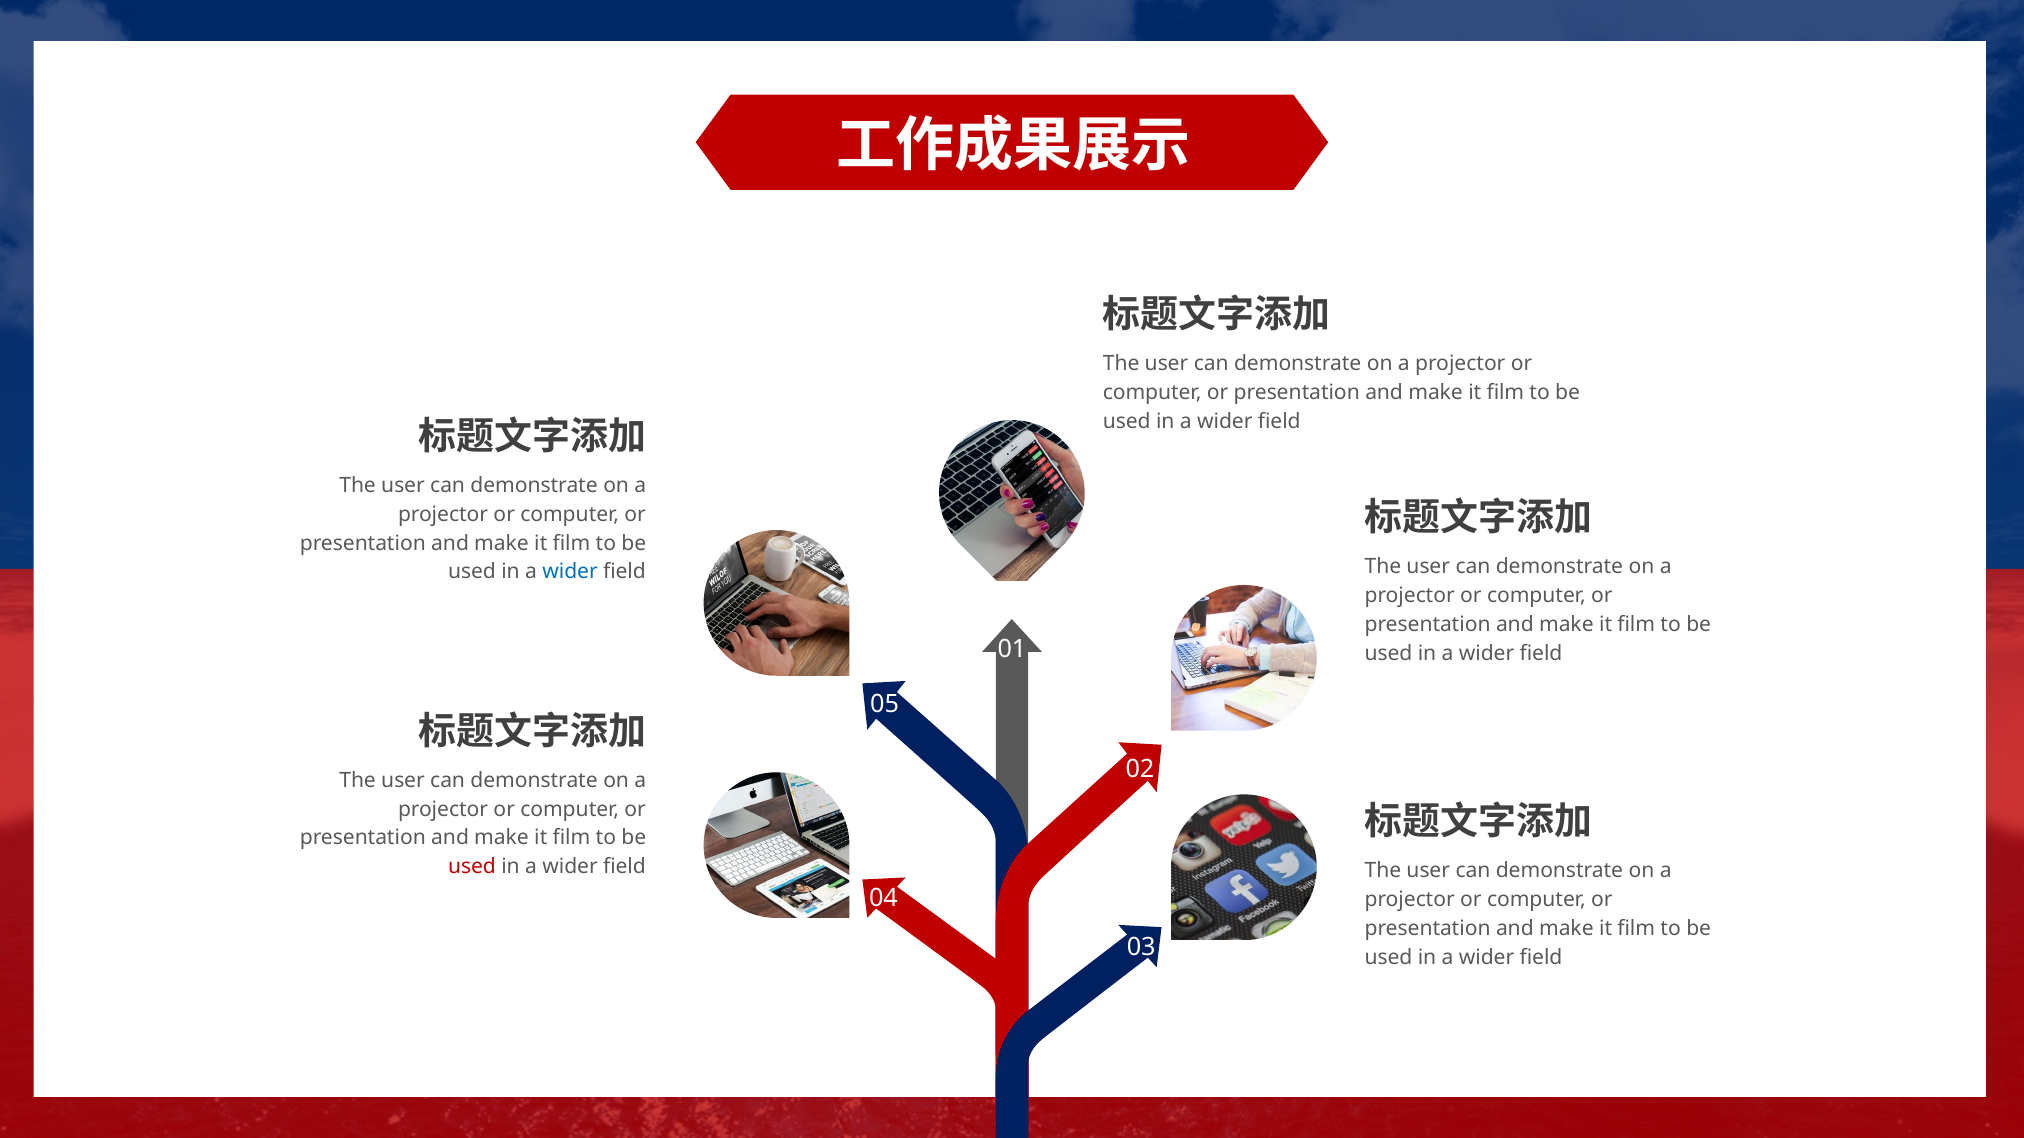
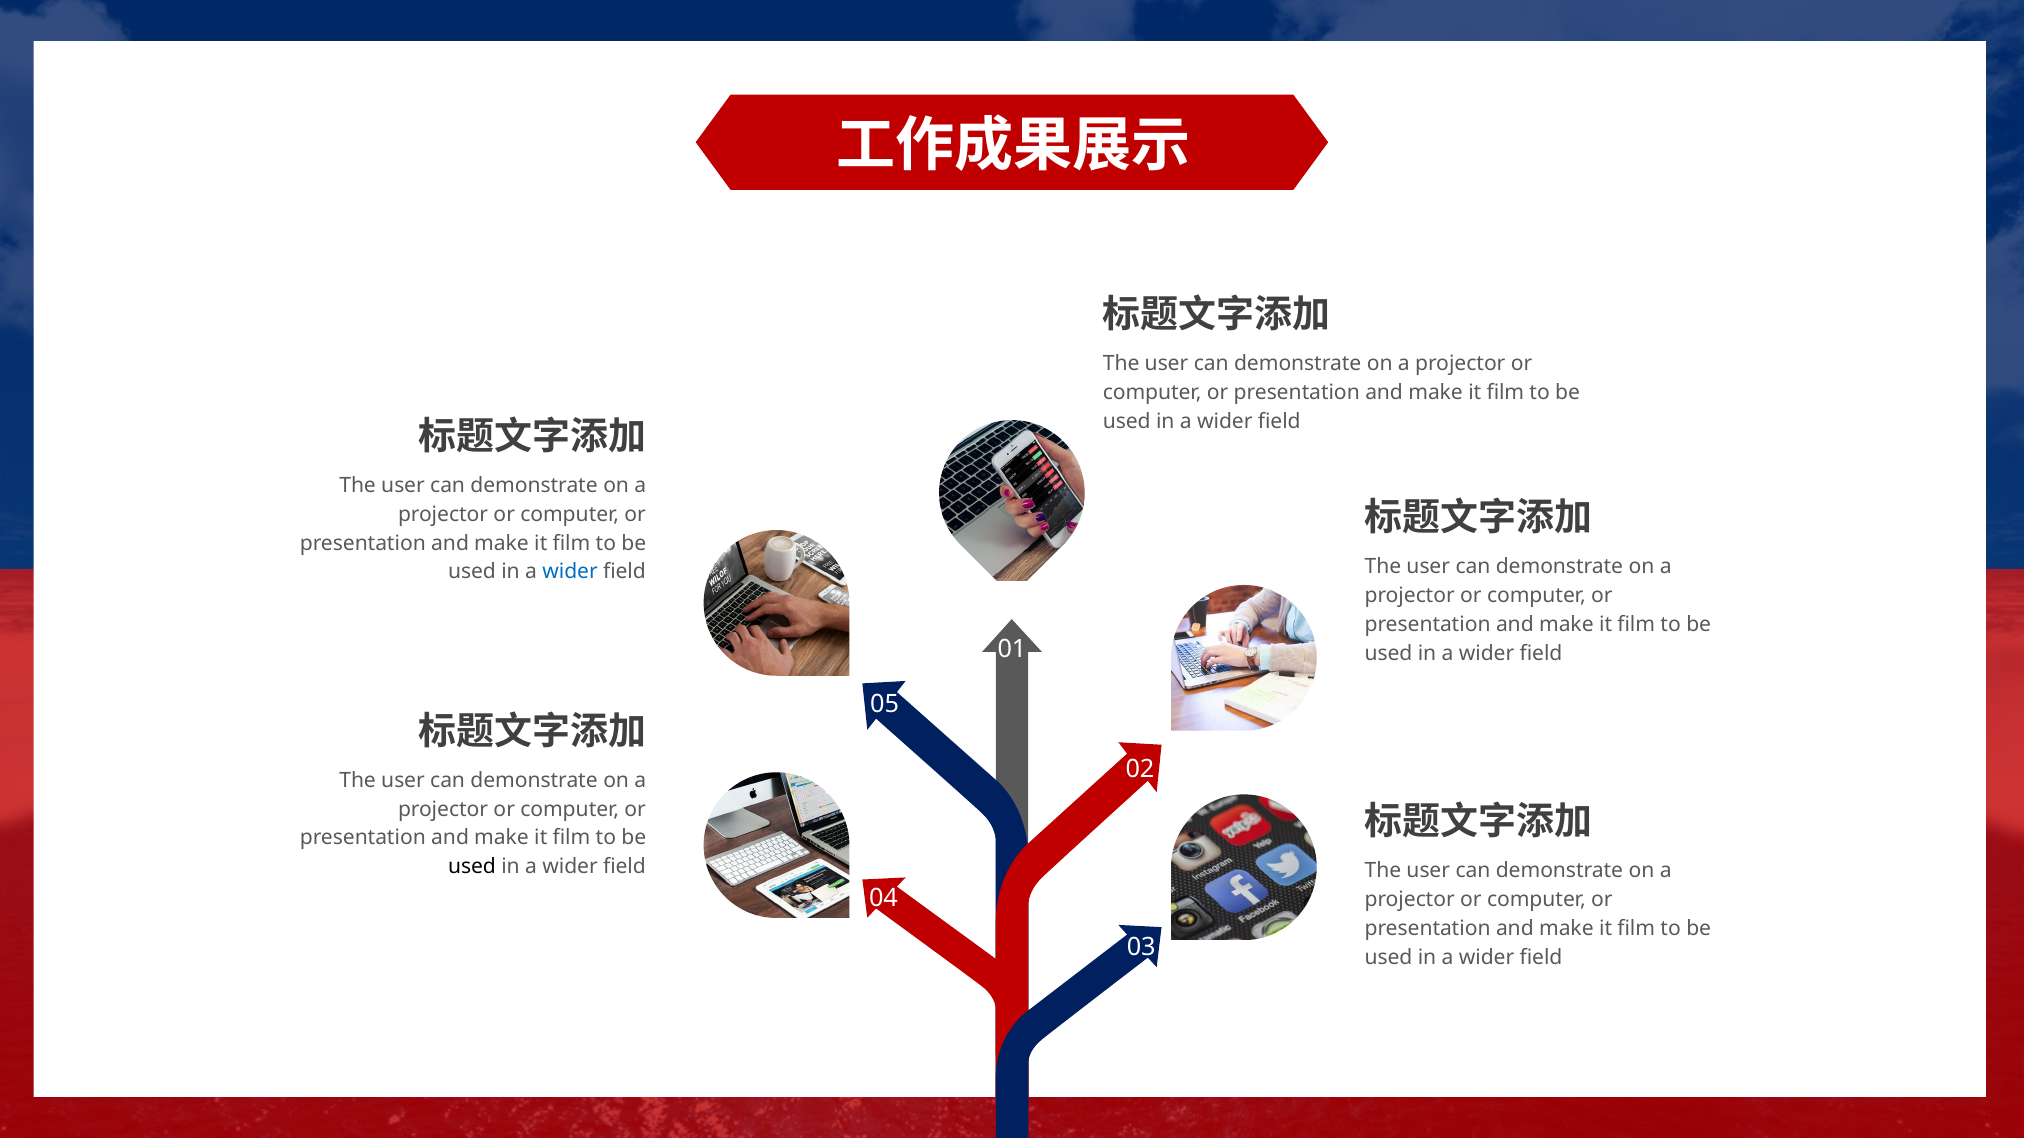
used at (472, 867) colour: red -> black
